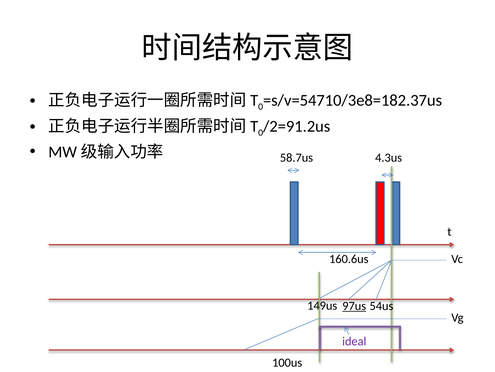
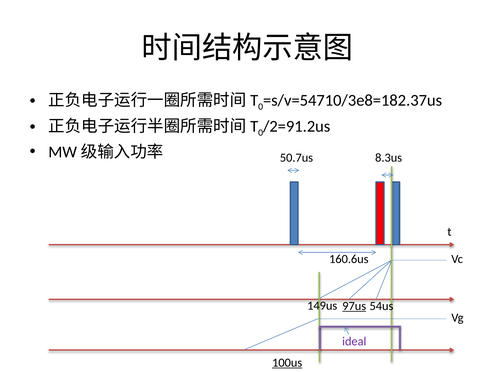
58.7us: 58.7us -> 50.7us
4.3us: 4.3us -> 8.3us
100us underline: none -> present
